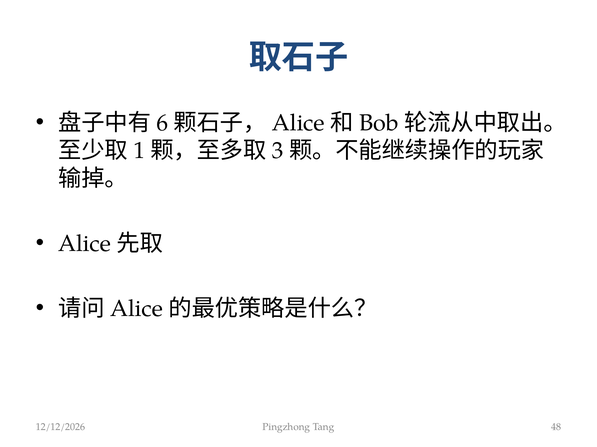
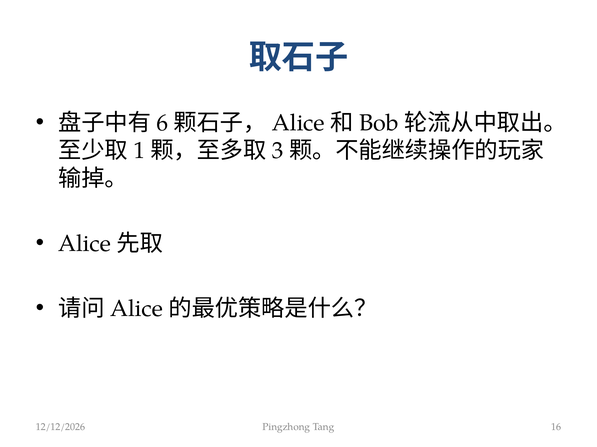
48: 48 -> 16
